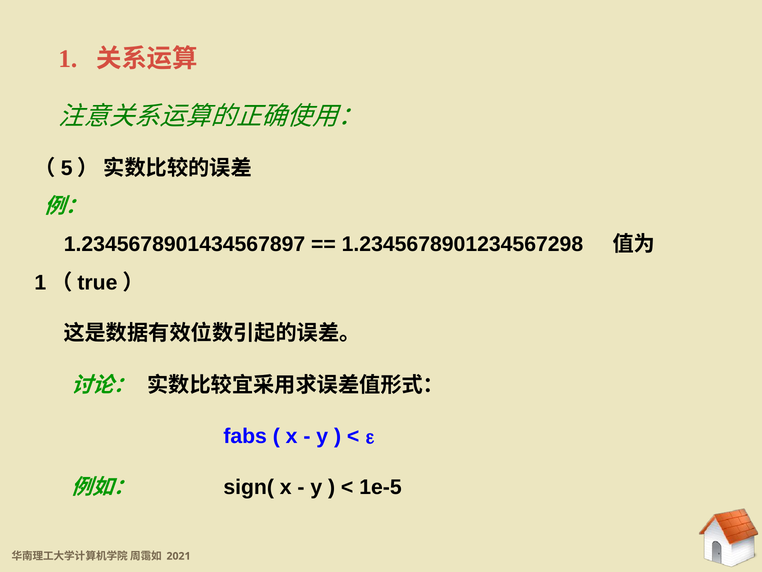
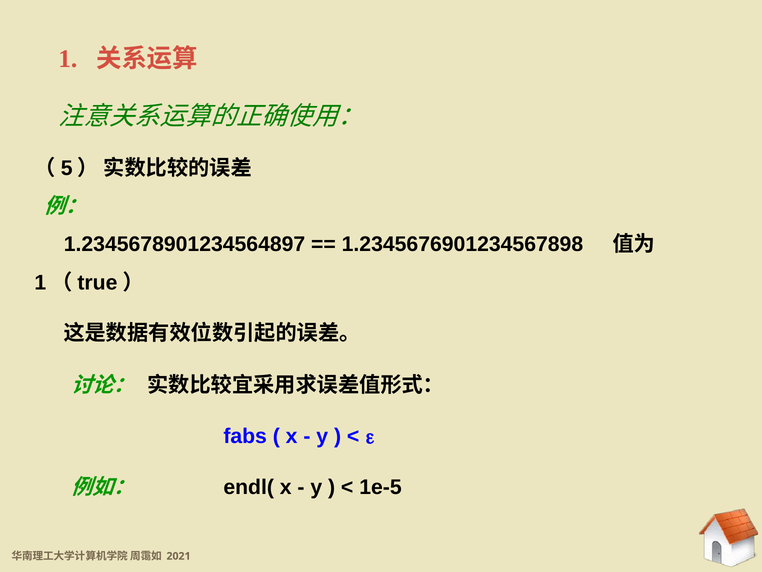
1.2345678901434567897: 1.2345678901434567897 -> 1.2345678901234564897
1.2345678901234567298: 1.2345678901234567298 -> 1.2345676901234567898
sign(: sign( -> endl(
